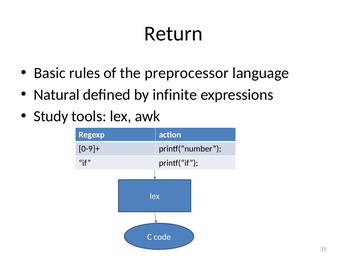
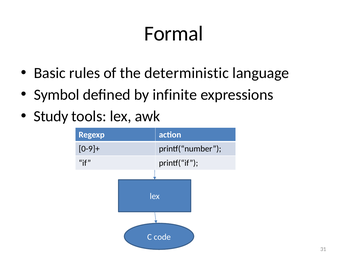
Return: Return -> Formal
preprocessor: preprocessor -> deterministic
Natural: Natural -> Symbol
